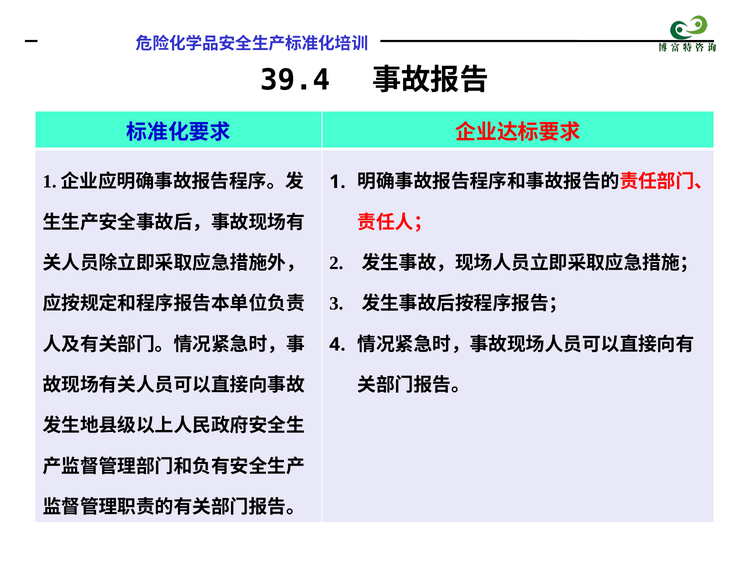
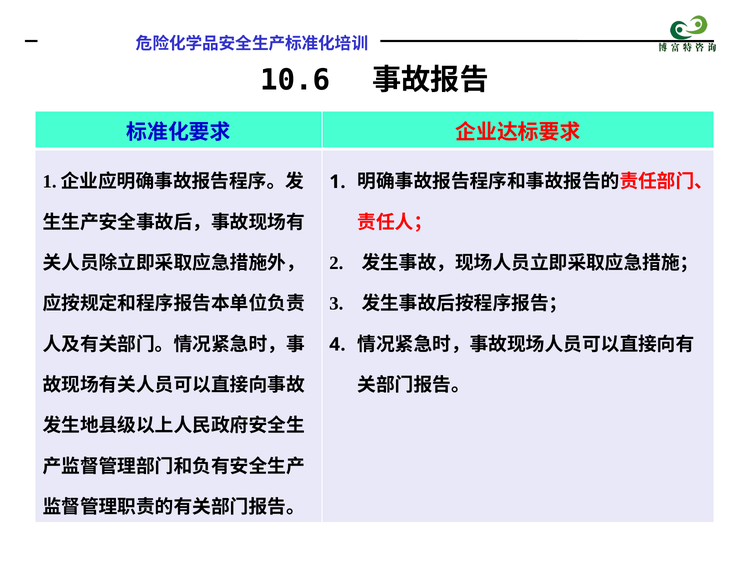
39.4: 39.4 -> 10.6
